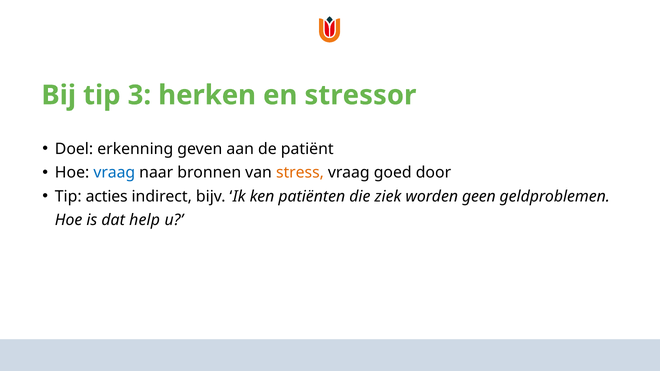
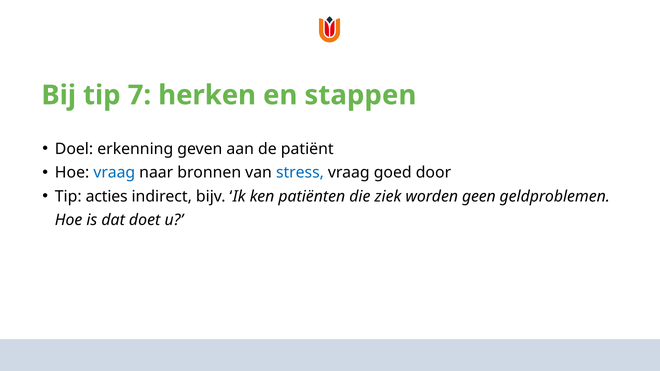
3: 3 -> 7
stressor: stressor -> stappen
stress colour: orange -> blue
help: help -> doet
